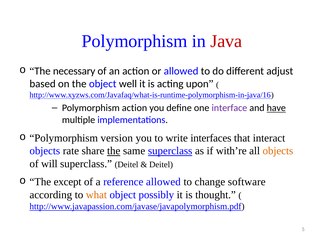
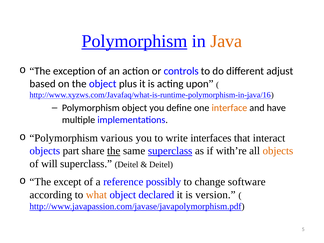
Polymorphism at (134, 41) underline: none -> present
Java colour: red -> orange
necessary: necessary -> exception
or allowed: allowed -> controls
well: well -> plus
Polymorphism action: action -> object
interface colour: purple -> orange
have underline: present -> none
version: version -> various
rate: rate -> part
reference allowed: allowed -> possibly
possibly: possibly -> declared
thought: thought -> version
